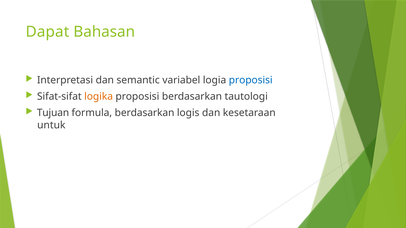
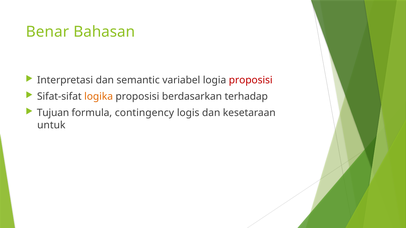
Dapat: Dapat -> Benar
proposisi at (251, 80) colour: blue -> red
tautologi: tautologi -> terhadap
formula berdasarkan: berdasarkan -> contingency
